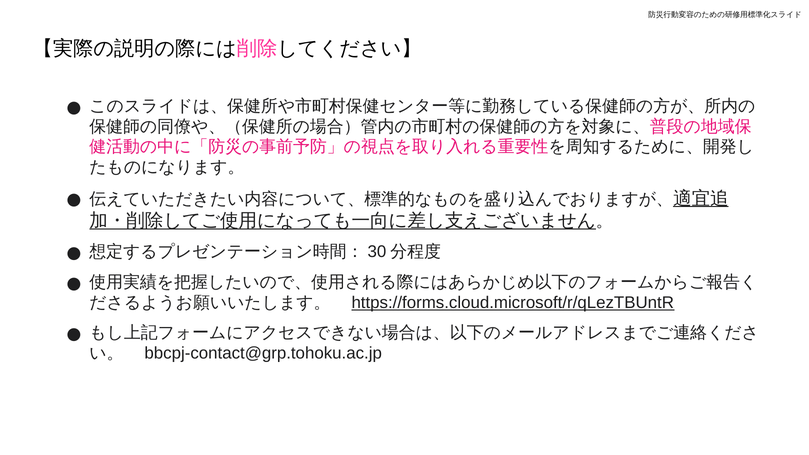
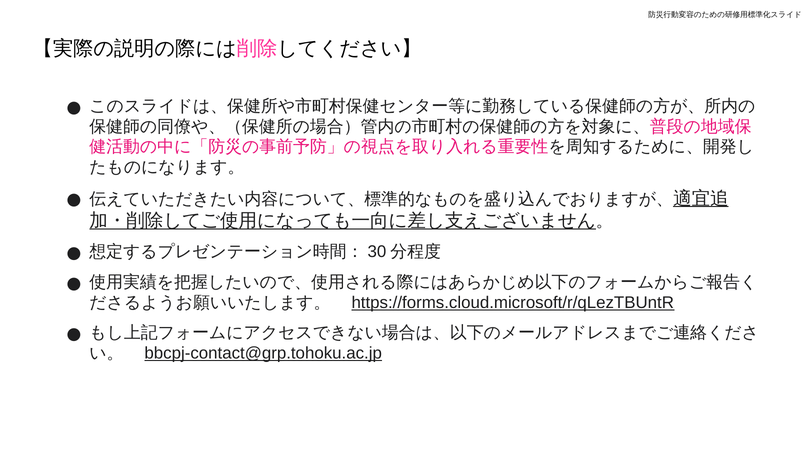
bbcpj-contact@grp.tohoku.ac.jp underline: none -> present
